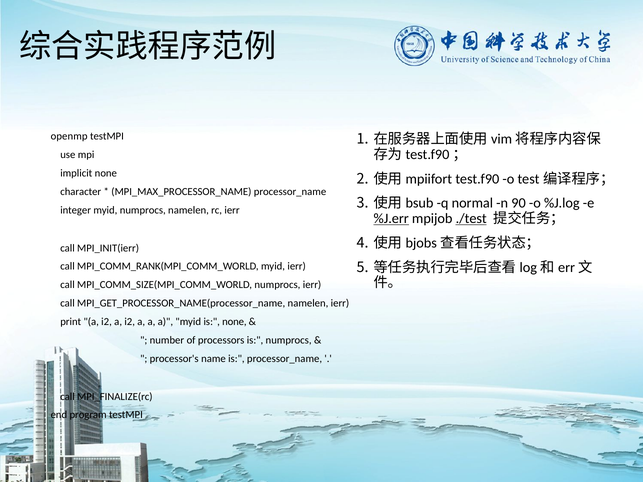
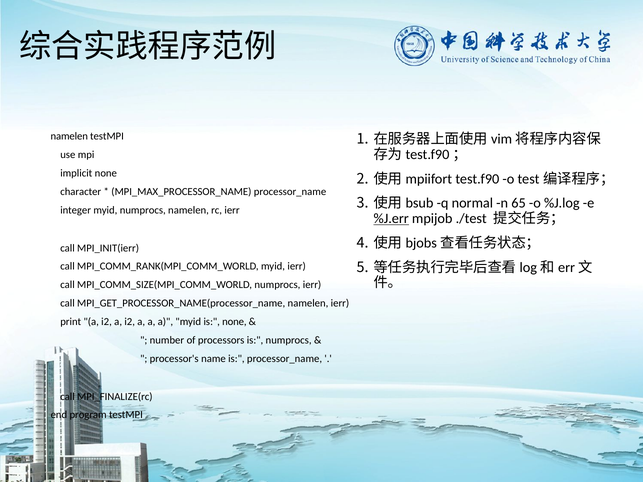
openmp at (69, 136): openmp -> namelen
90: 90 -> 65
./test underline: present -> none
